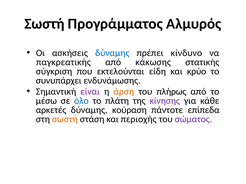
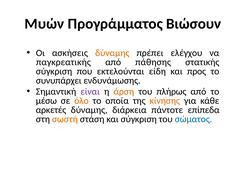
Σωστή at (44, 24): Σωστή -> Μυών
Αλμυρός: Αλμυρός -> Βιώσουν
δύναμης at (112, 53) colour: blue -> orange
κίνδυνο: κίνδυνο -> ελέγχου
κάκωσης: κάκωσης -> πάθησης
κρύο: κρύο -> προς
όλο colour: blue -> orange
πλάτη: πλάτη -> οποία
κίνησης colour: purple -> orange
κούραση: κούραση -> διάρκεια
και περιοχής: περιοχής -> σύγκριση
σώματος colour: purple -> blue
